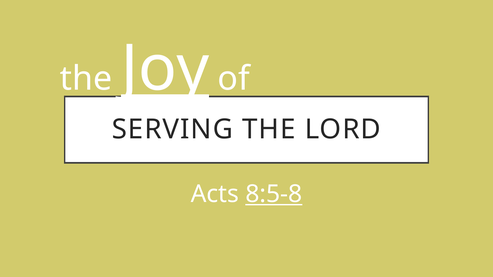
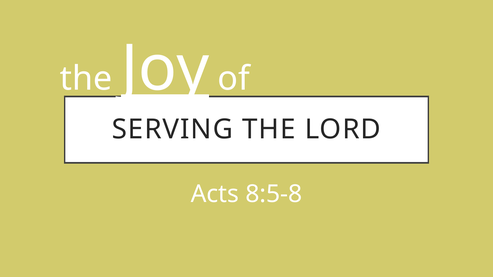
8:5-8 underline: present -> none
